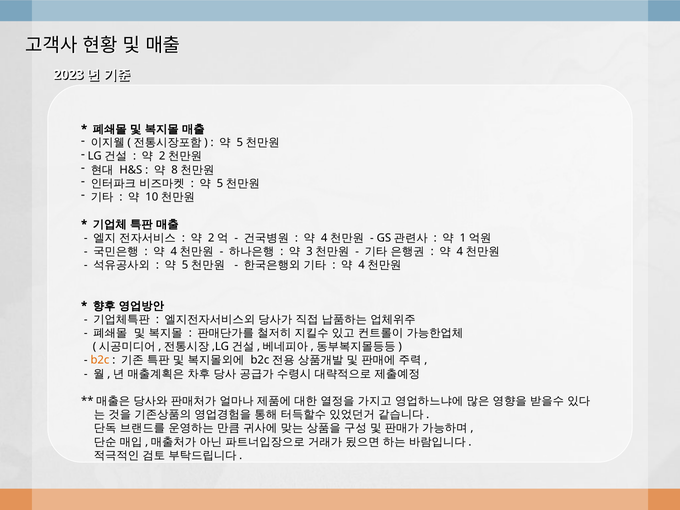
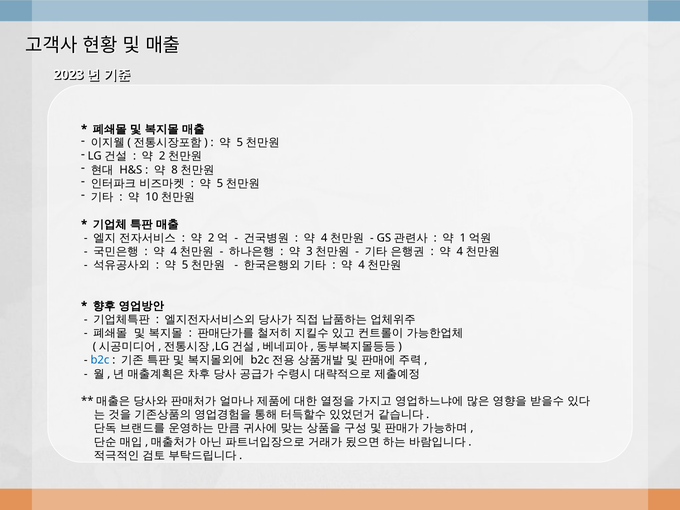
b2c colour: orange -> blue
